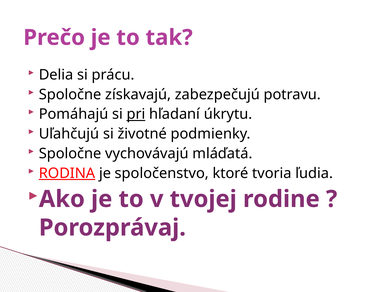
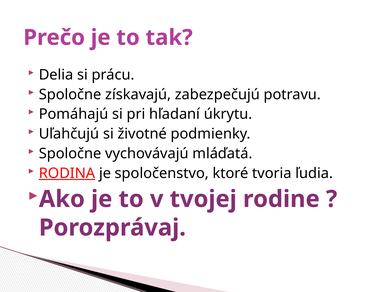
pri underline: present -> none
